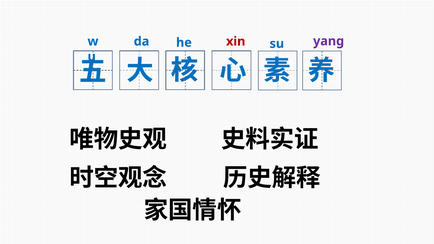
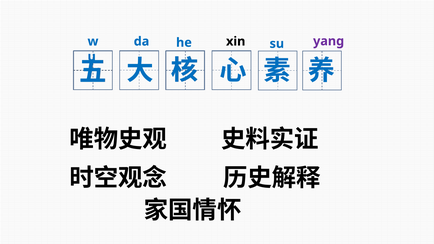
xin colour: red -> black
